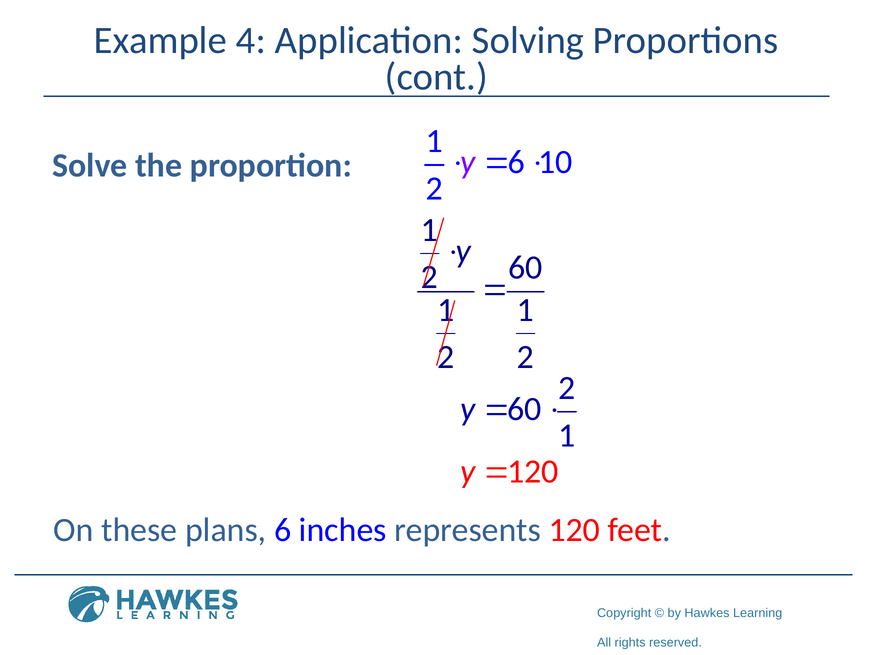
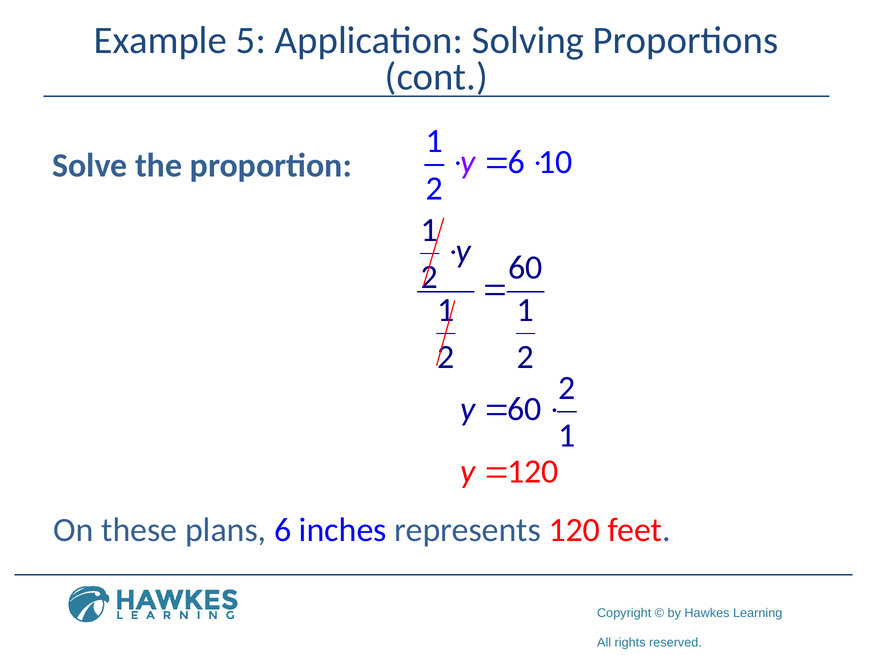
4: 4 -> 5
